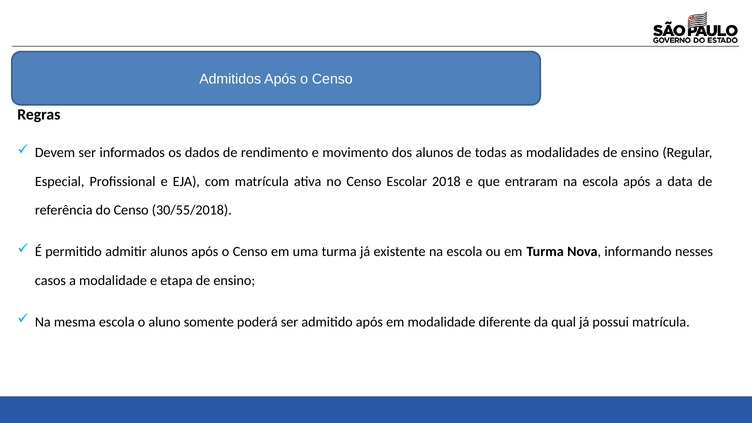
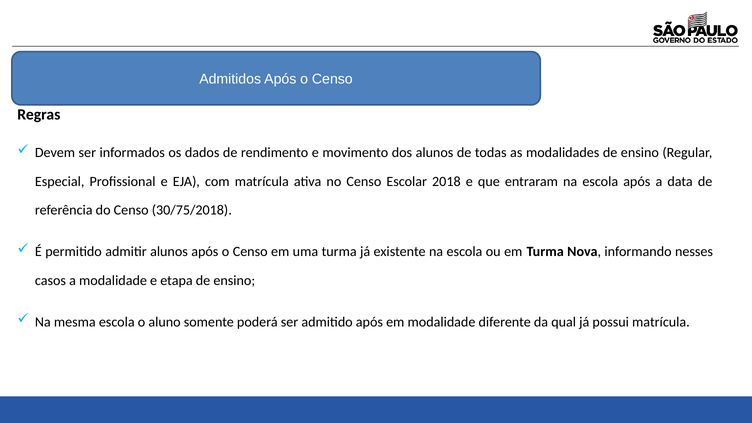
30/55/2018: 30/55/2018 -> 30/75/2018
